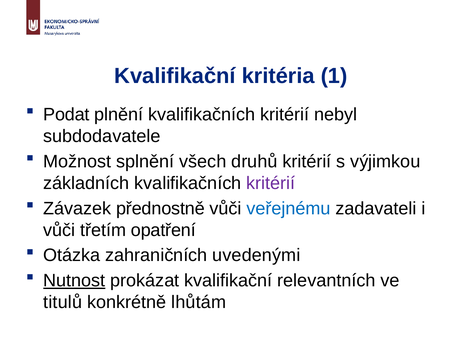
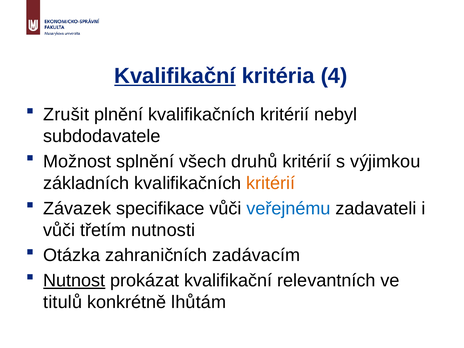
Kvalifikační at (175, 76) underline: none -> present
1: 1 -> 4
Podat: Podat -> Zrušit
kritérií at (271, 183) colour: purple -> orange
přednostně: přednostně -> specifikace
opatření: opatření -> nutnosti
uvedenými: uvedenými -> zadávacím
